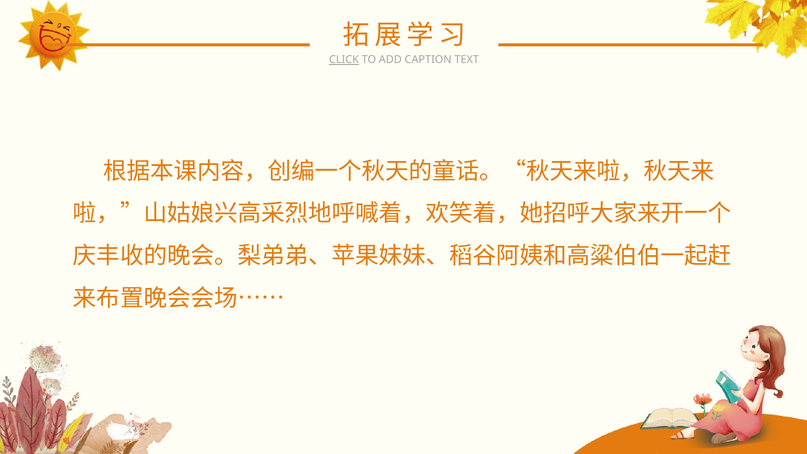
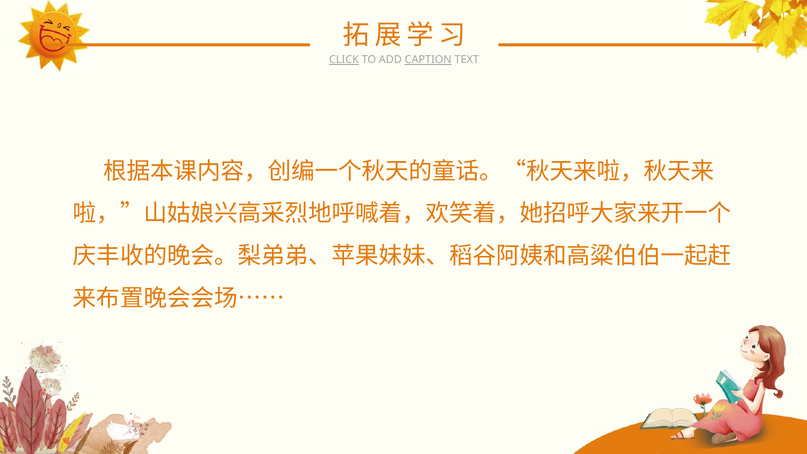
CAPTION underline: none -> present
